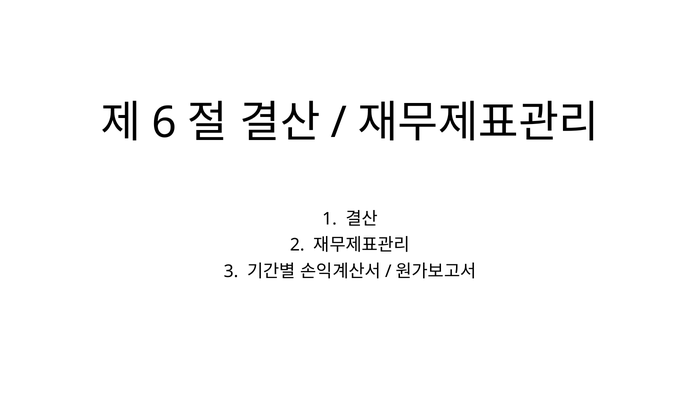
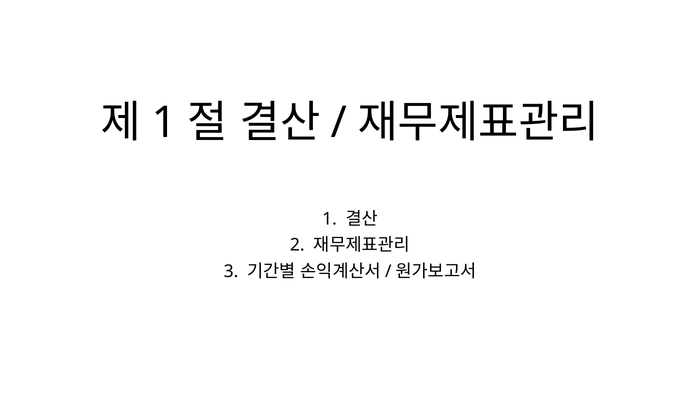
6 at (164, 122): 6 -> 1
